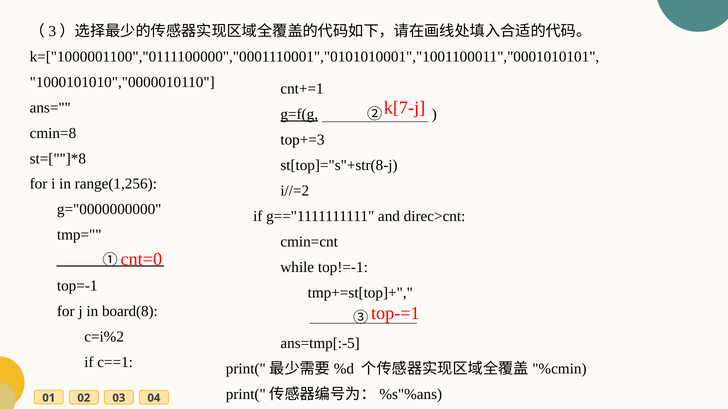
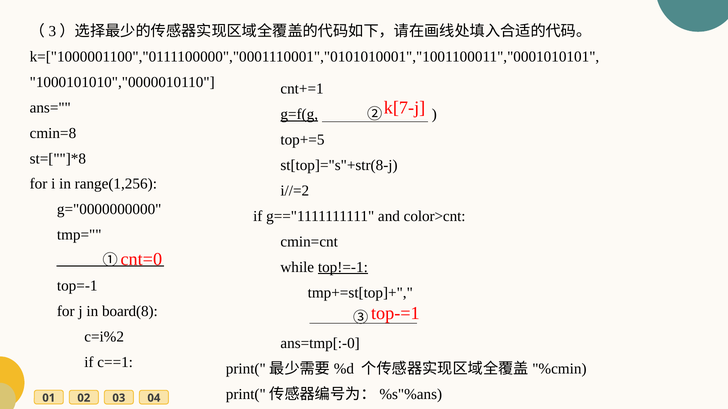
top+=3: top+=3 -> top+=5
direc>cnt: direc>cnt -> color>cnt
top!=-1 underline: none -> present
ans=tmp[:-5: ans=tmp[:-5 -> ans=tmp[:-0
